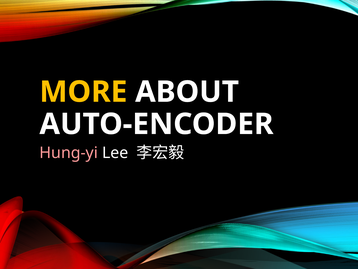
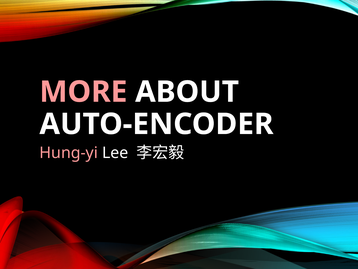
MORE colour: yellow -> pink
